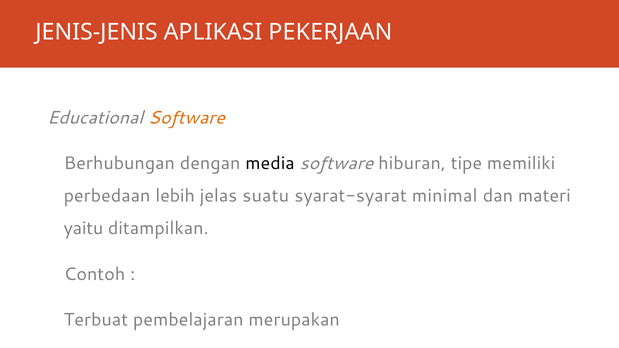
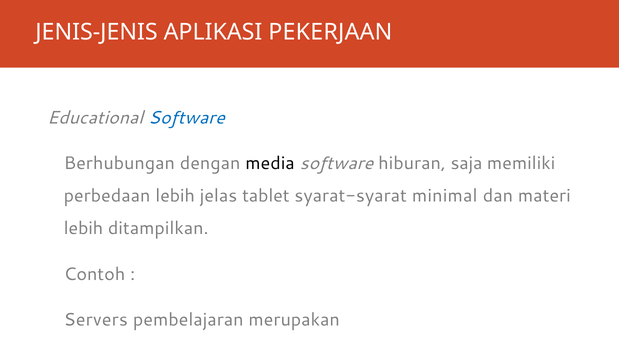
Software at (187, 118) colour: orange -> blue
tipe: tipe -> saja
suatu: suatu -> tablet
yaitu at (83, 229): yaitu -> lebih
Terbuat: Terbuat -> Servers
